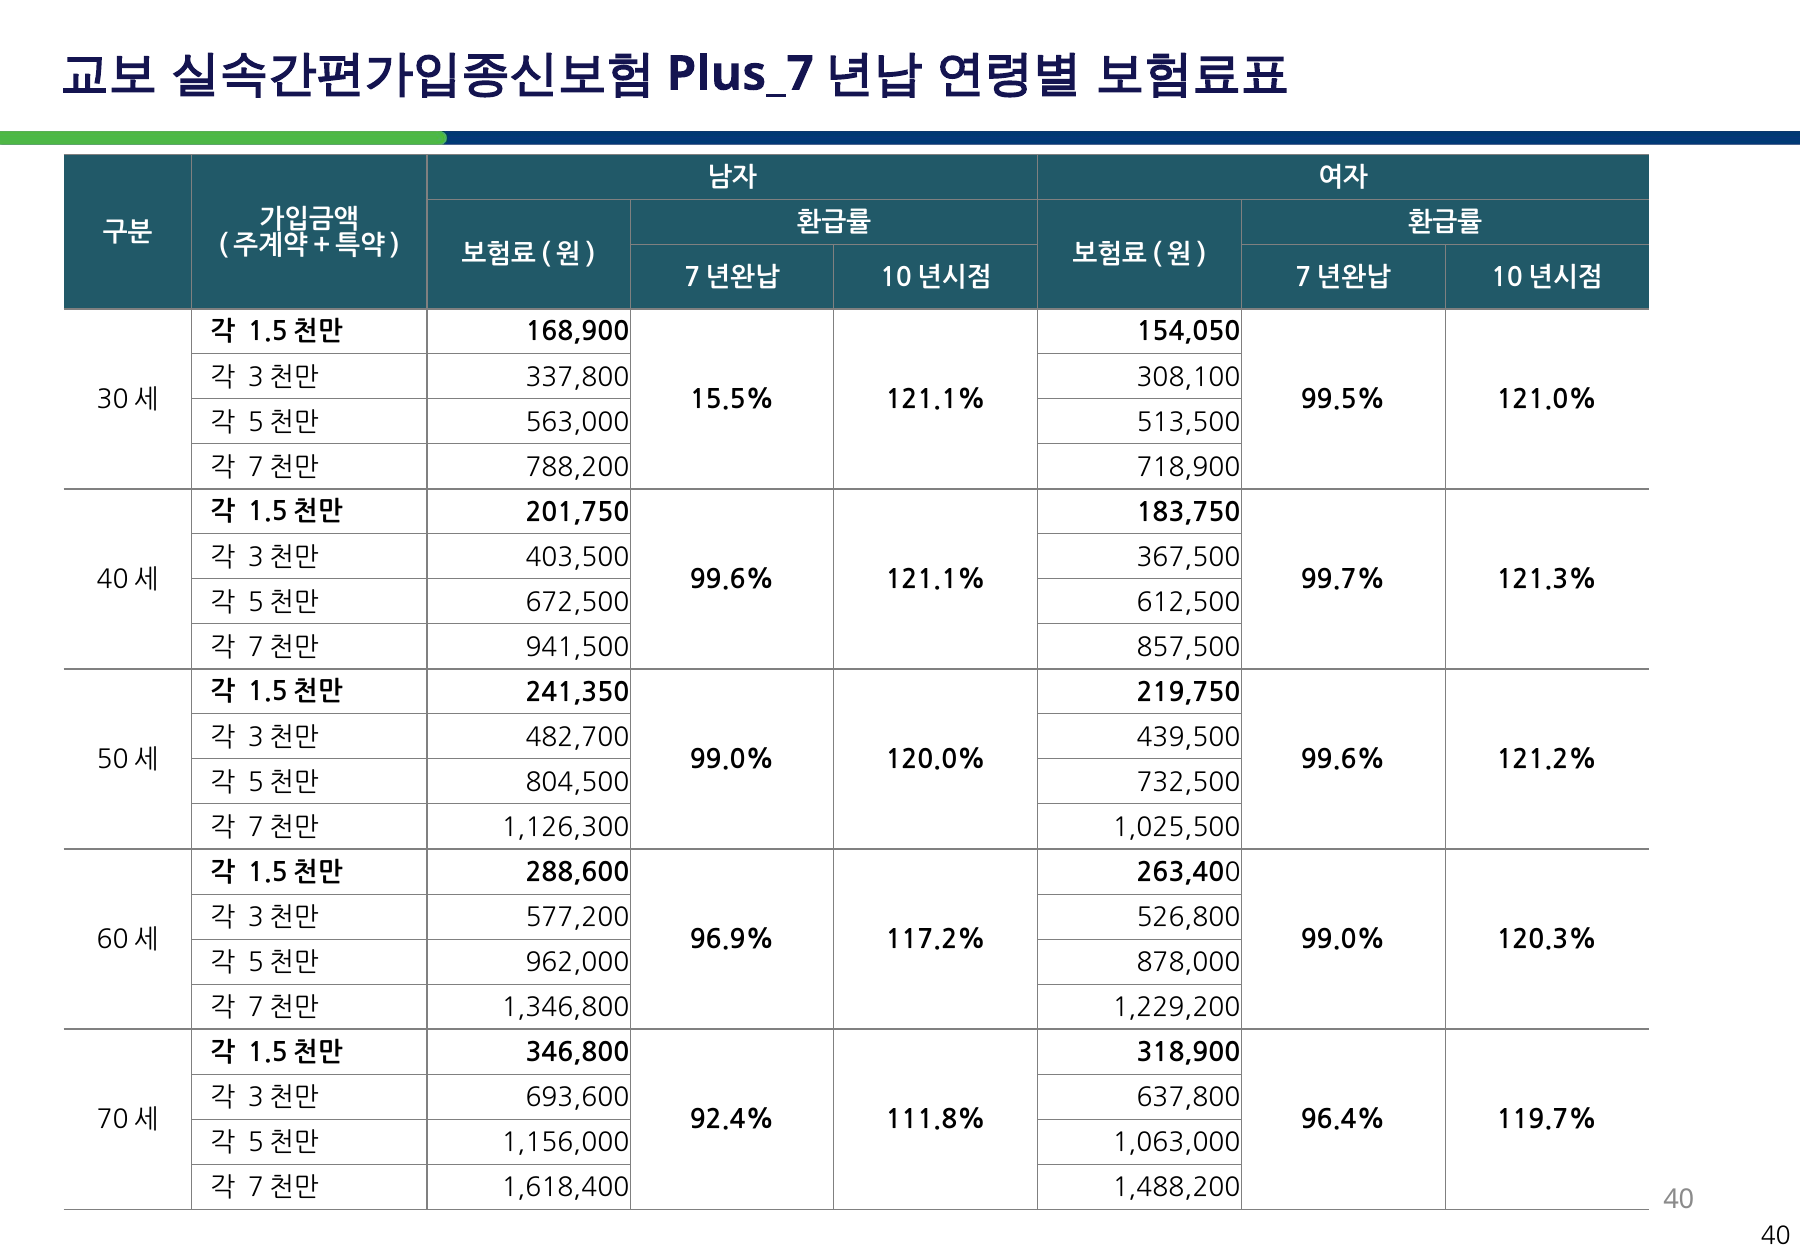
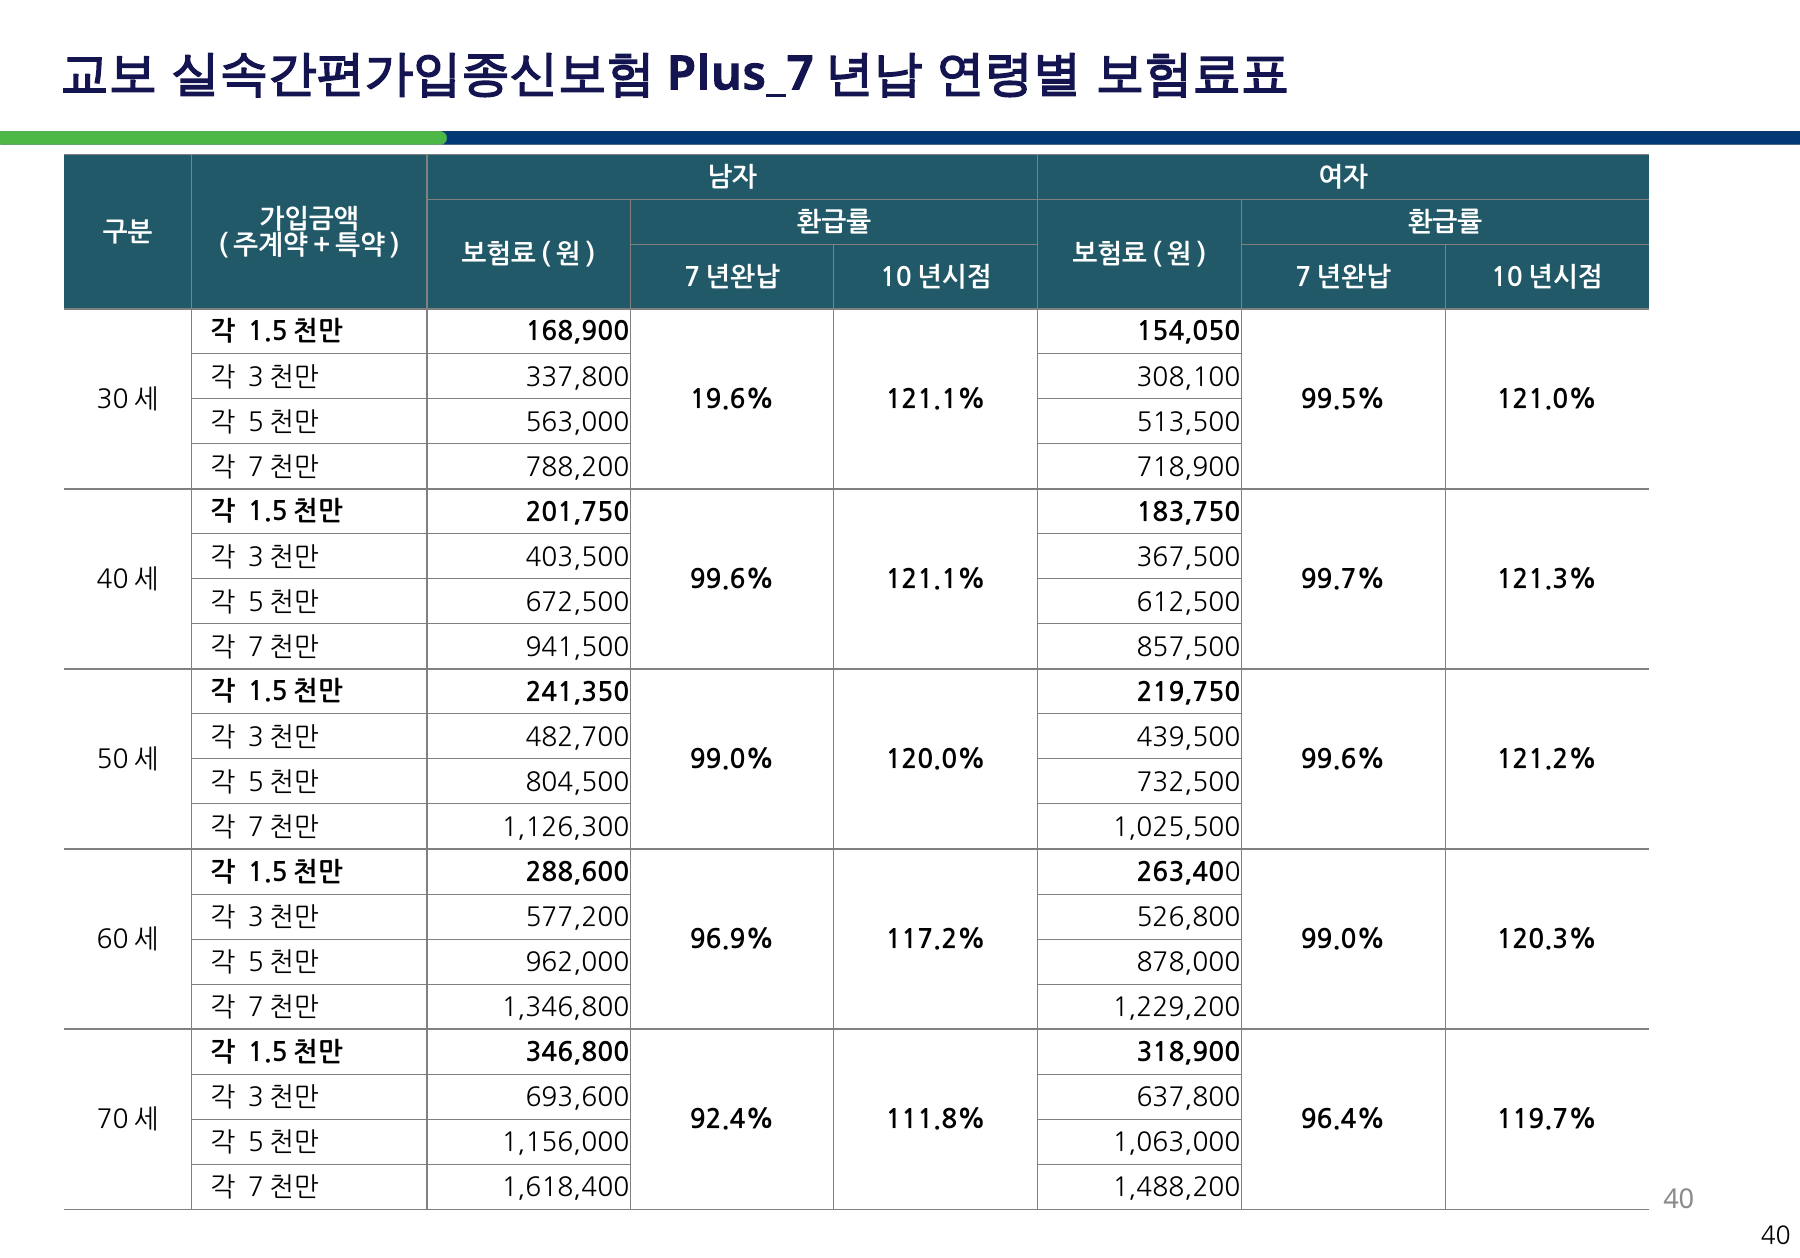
15.5%: 15.5% -> 19.6%
